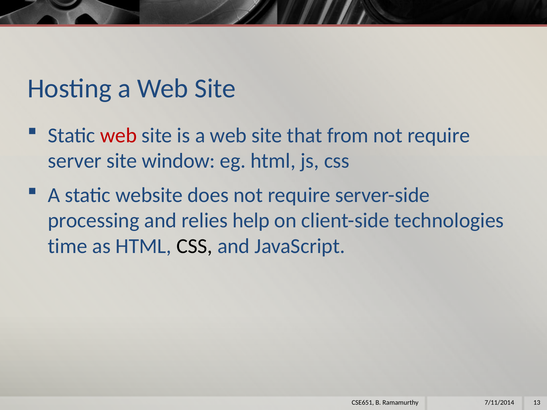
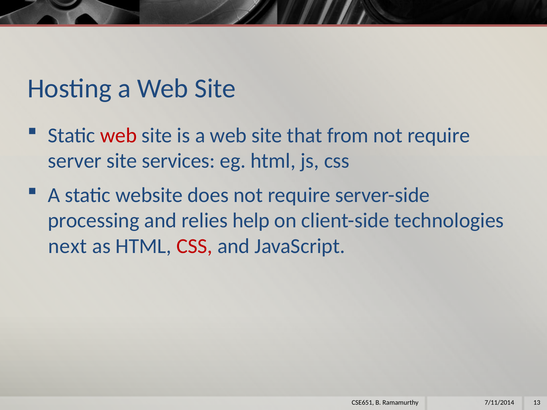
window: window -> services
time: time -> next
CSS at (194, 246) colour: black -> red
